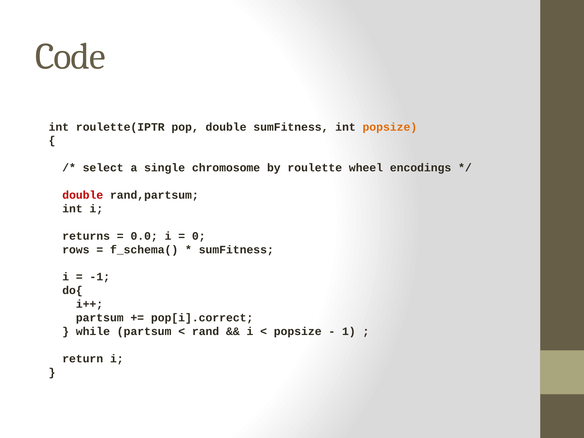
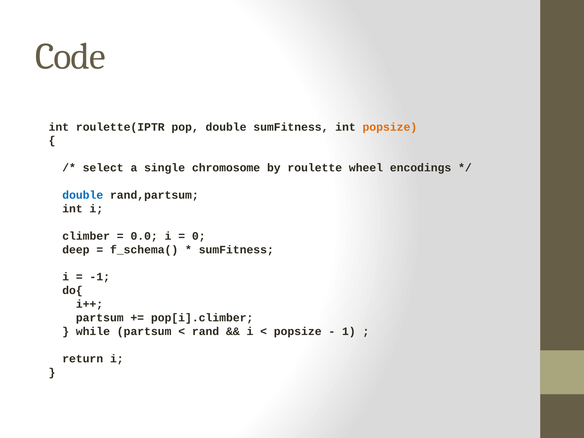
double at (83, 195) colour: red -> blue
returns: returns -> climber
rows: rows -> deep
pop[i].correct: pop[i].correct -> pop[i].climber
